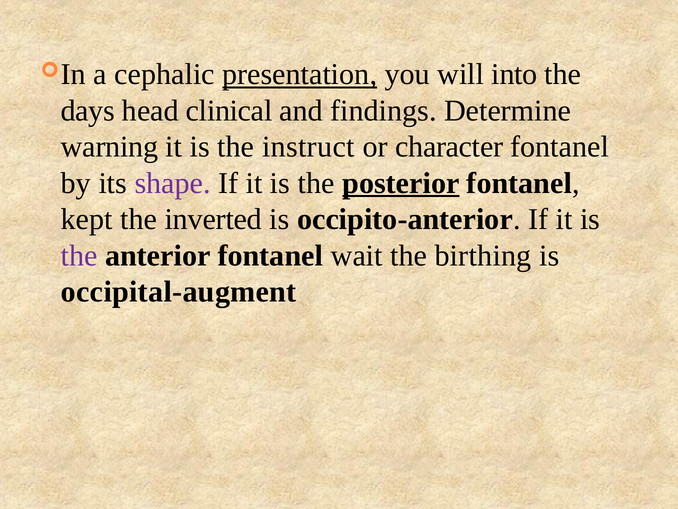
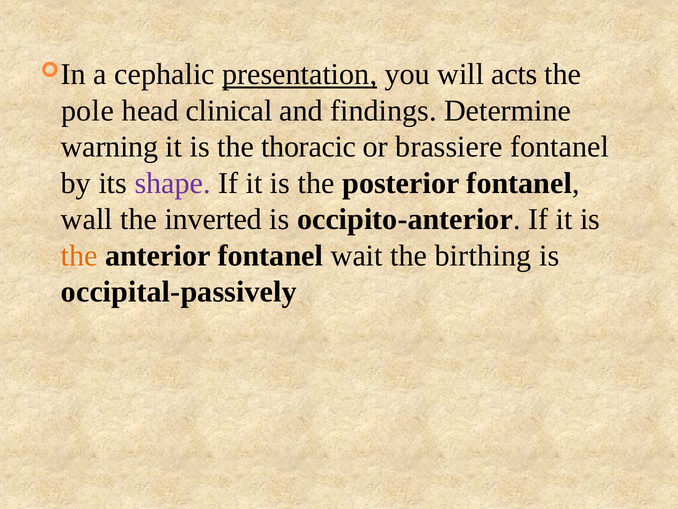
into: into -> acts
days: days -> pole
instruct: instruct -> thoracic
character: character -> brassiere
posterior underline: present -> none
kept: kept -> wall
the at (79, 255) colour: purple -> orange
occipital-augment: occipital-augment -> occipital-passively
